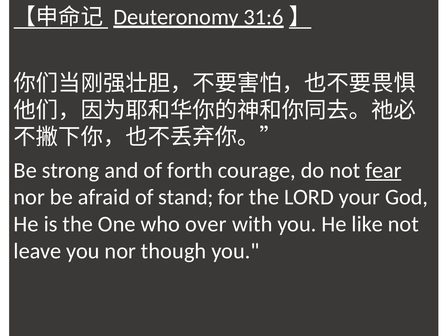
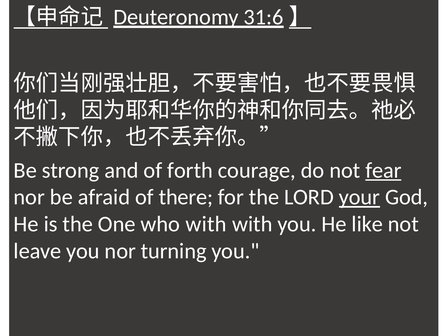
stand: stand -> there
your underline: none -> present
who over: over -> with
though: though -> turning
